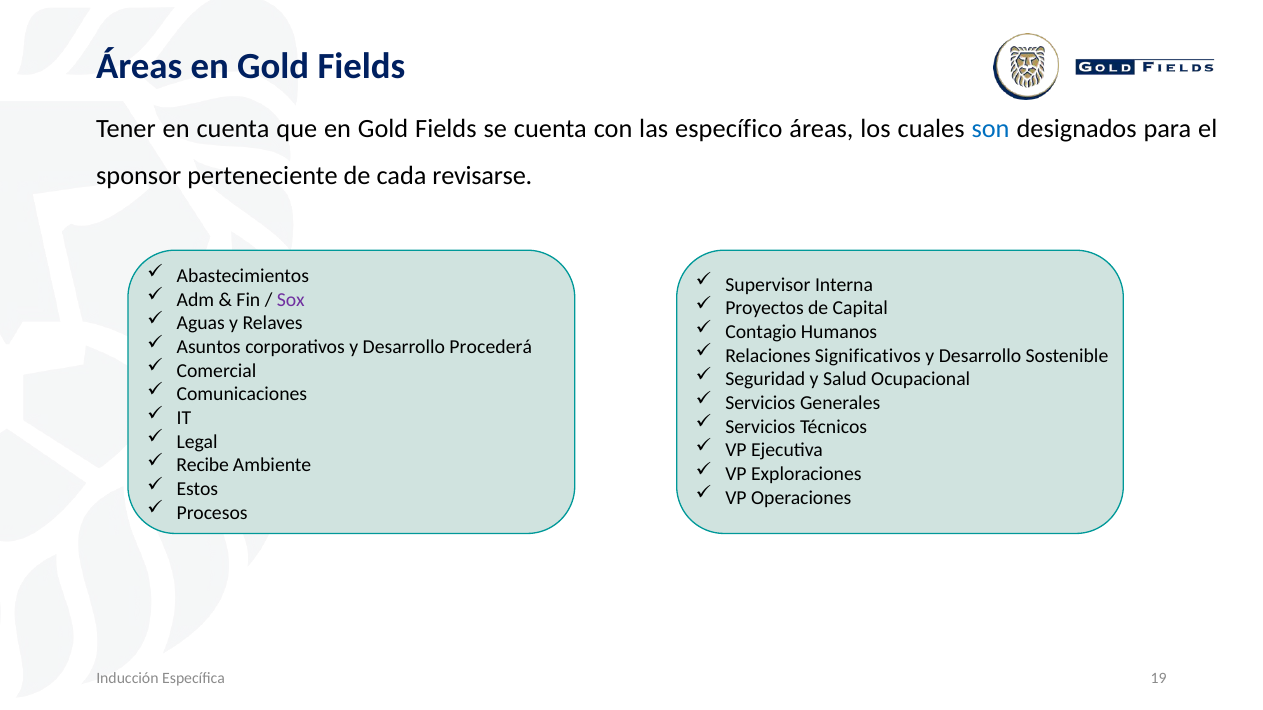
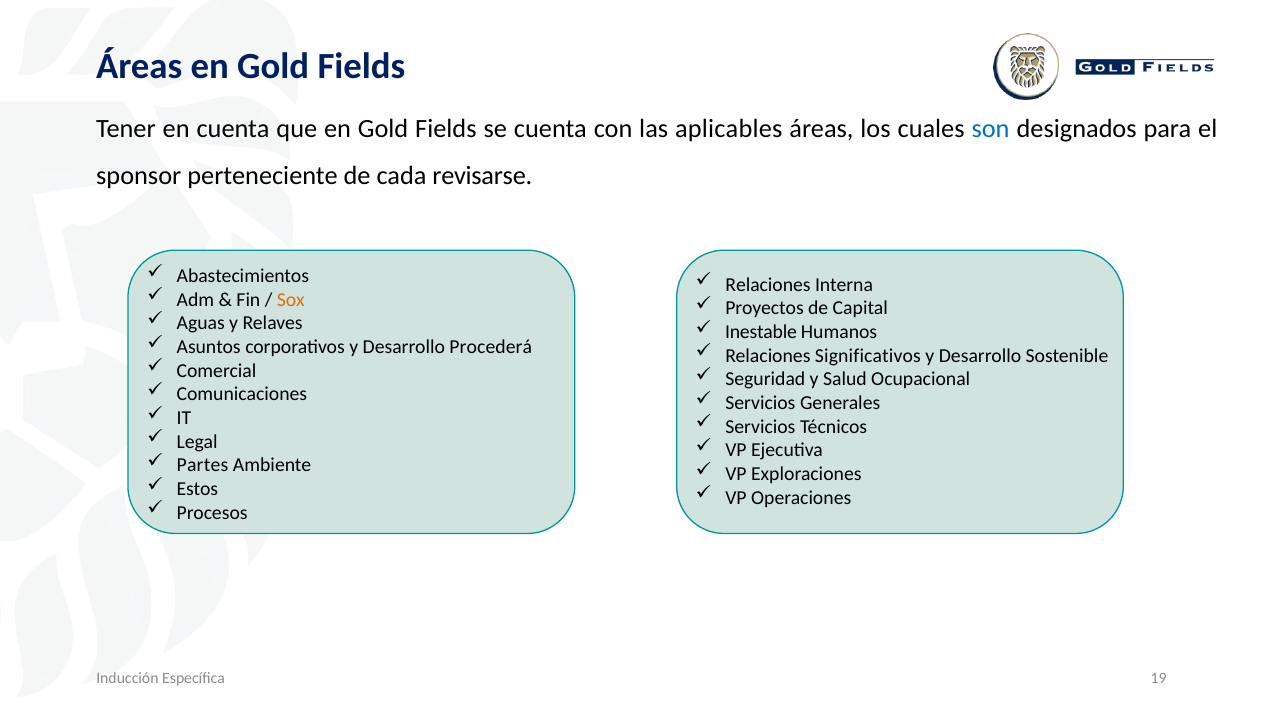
específico: específico -> aplicables
Supervisor at (768, 285): Supervisor -> Relaciones
Sox colour: purple -> orange
Contagio: Contagio -> Inestable
Recibe: Recibe -> Partes
